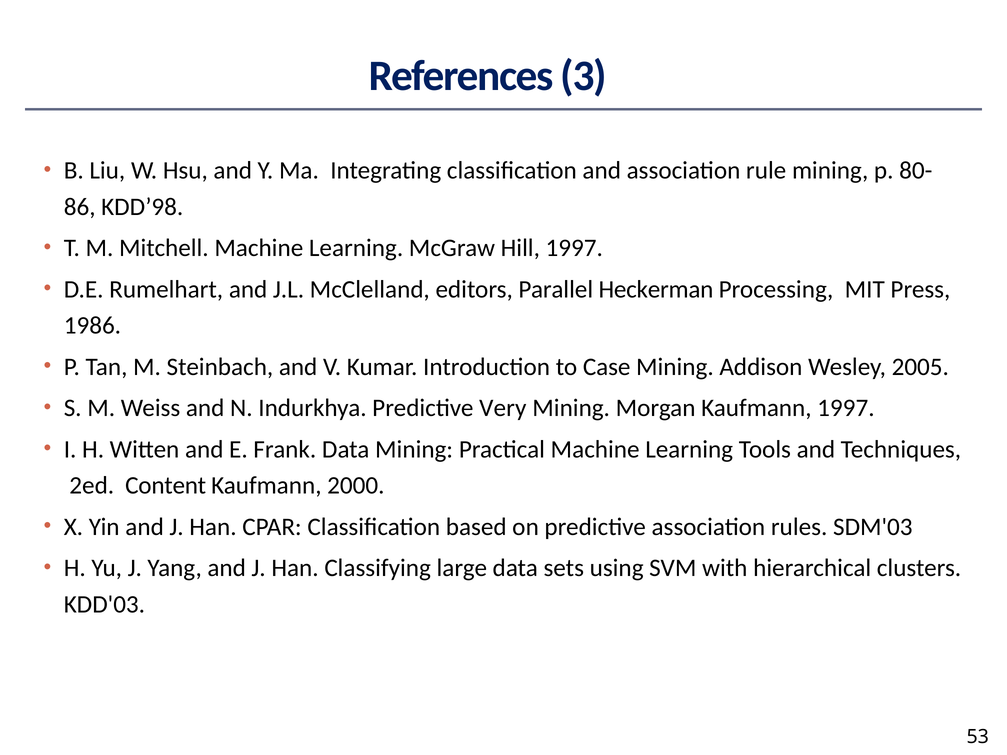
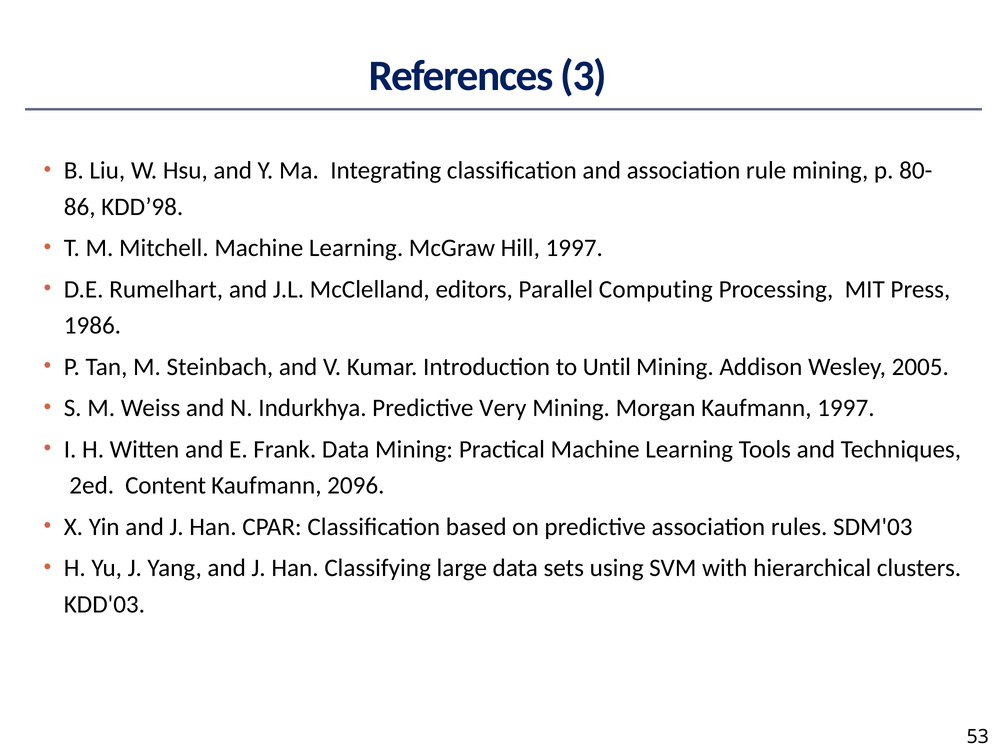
Heckerman: Heckerman -> Computing
Case: Case -> Until
2000: 2000 -> 2096
